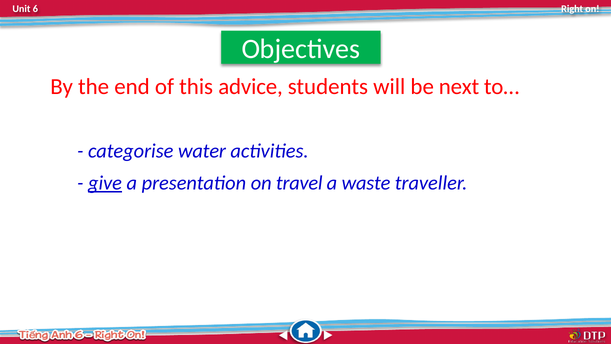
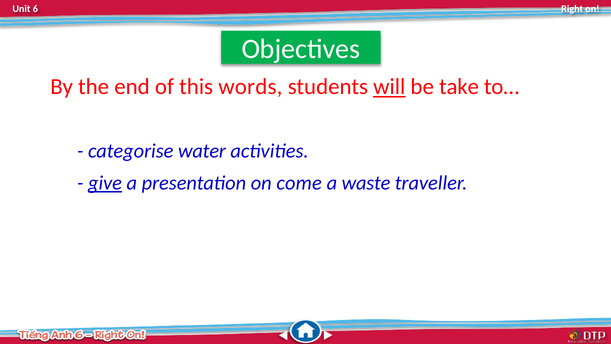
advice: advice -> words
will underline: none -> present
next: next -> take
travel: travel -> come
